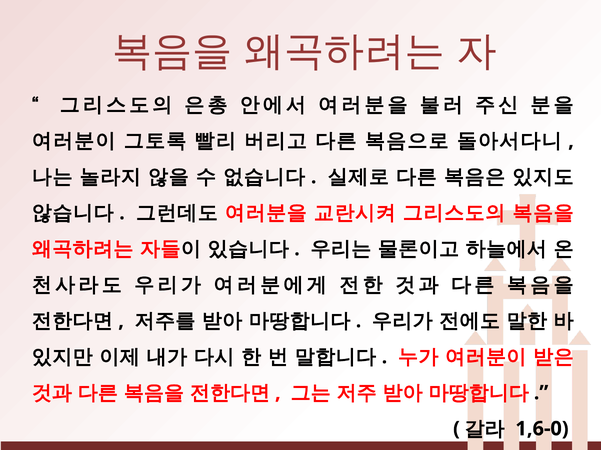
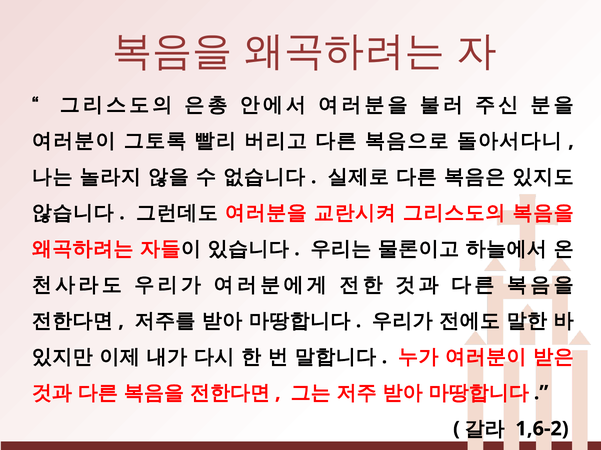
1,6-0: 1,6-0 -> 1,6-2
